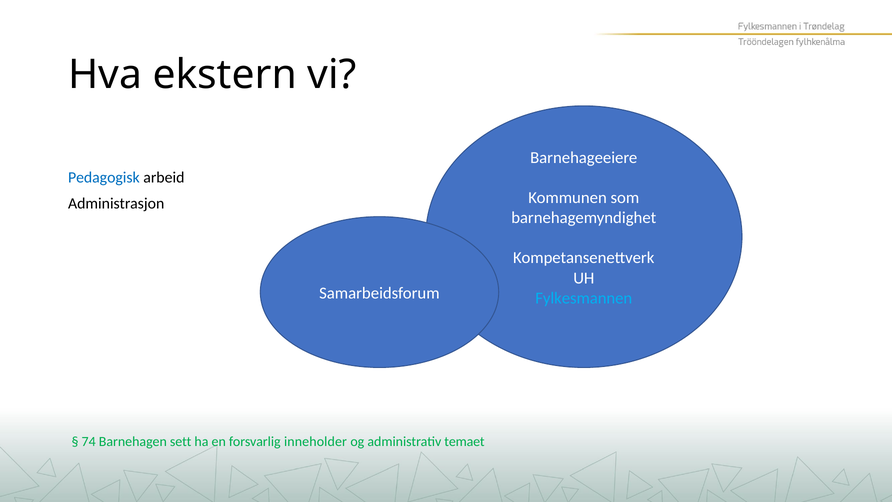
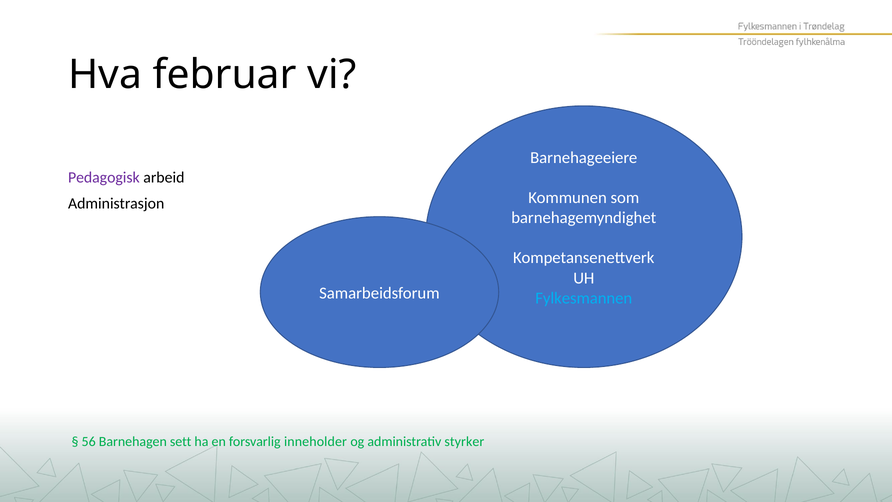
ekstern: ekstern -> februar
Pedagogisk colour: blue -> purple
74: 74 -> 56
temaet: temaet -> styrker
